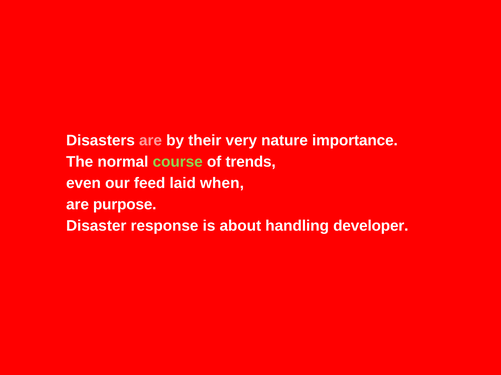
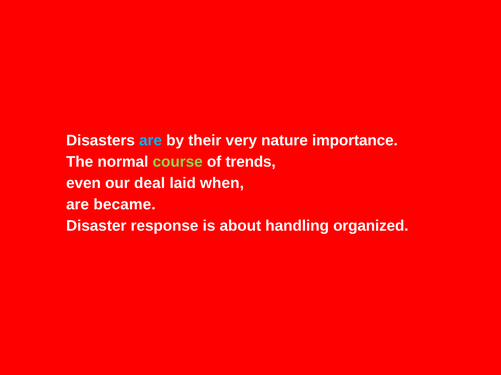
are at (151, 141) colour: pink -> light blue
feed: feed -> deal
purpose: purpose -> became
developer: developer -> organized
